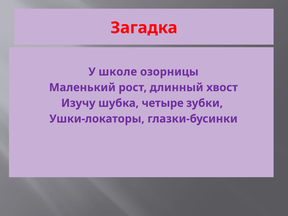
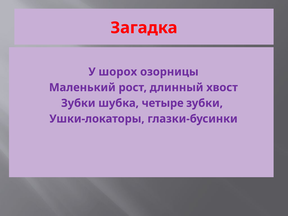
школе: школе -> шорох
Изучу at (78, 103): Изучу -> Зубки
